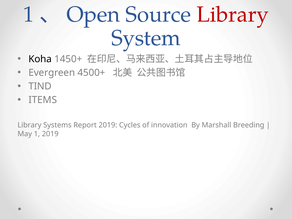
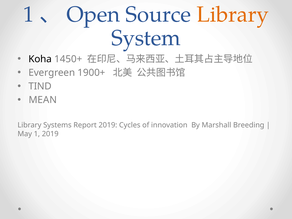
Library at (233, 15) colour: red -> orange
4500+: 4500+ -> 1900+
ITEMS: ITEMS -> MEAN
